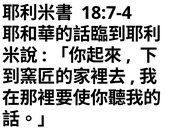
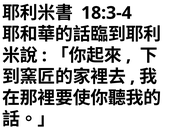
18:7-4: 18:7-4 -> 18:3-4
